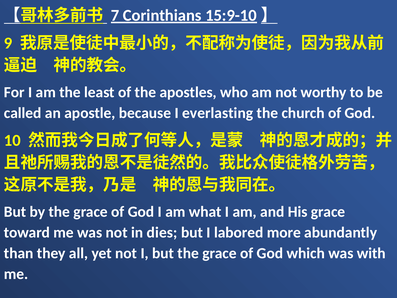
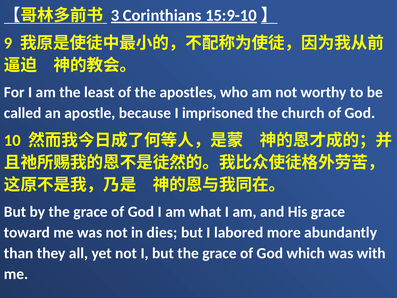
7: 7 -> 3
everlasting: everlasting -> imprisoned
